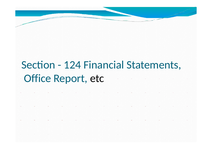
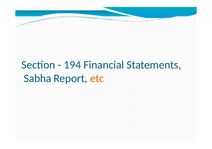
124: 124 -> 194
Office: Office -> Sabha
etc colour: black -> orange
